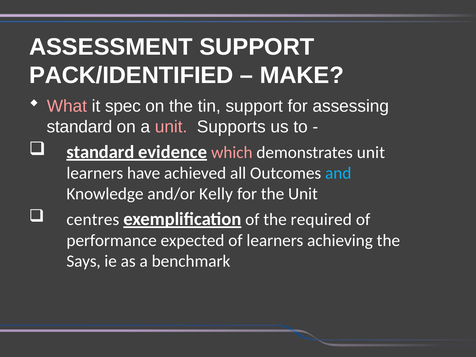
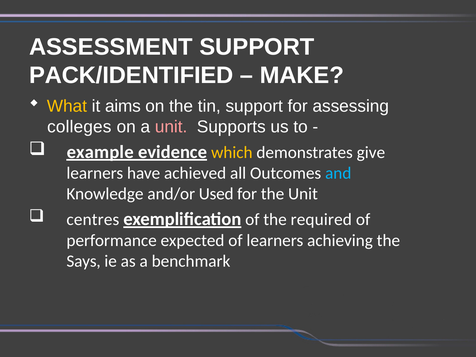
What colour: pink -> yellow
spec: spec -> aims
standard at (79, 127): standard -> colleges
standard at (100, 152): standard -> example
which colour: pink -> yellow
demonstrates unit: unit -> give
Kelly: Kelly -> Used
